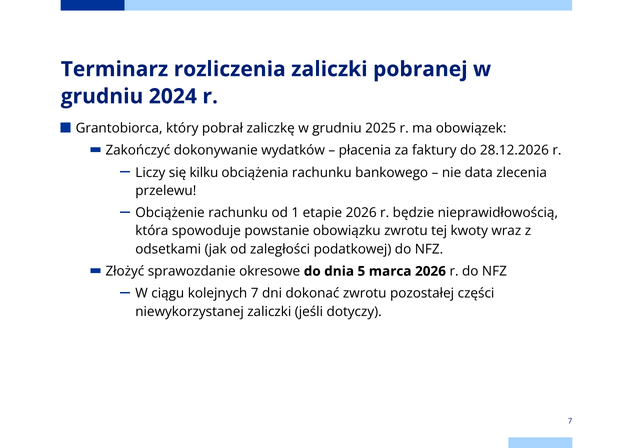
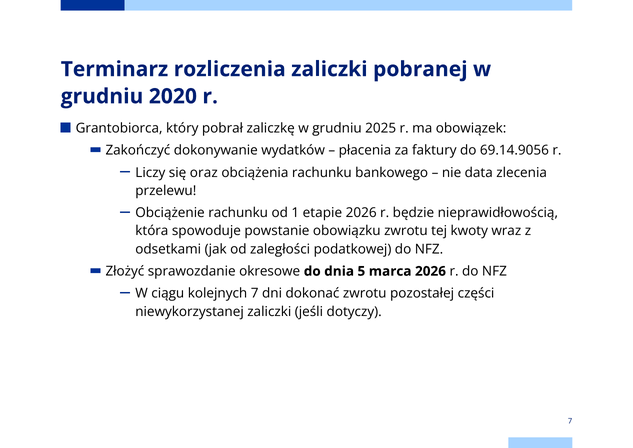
2024: 2024 -> 2020
28.12.2026: 28.12.2026 -> 69.14.9056
kilku: kilku -> oraz
